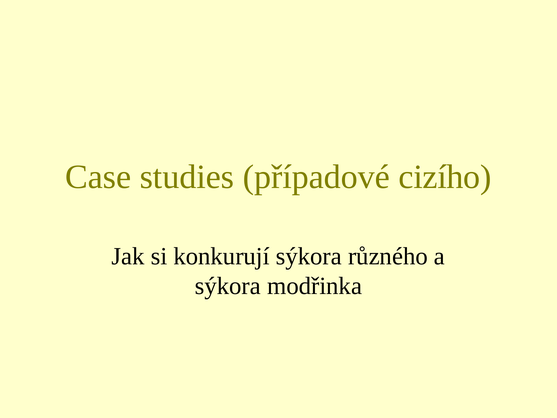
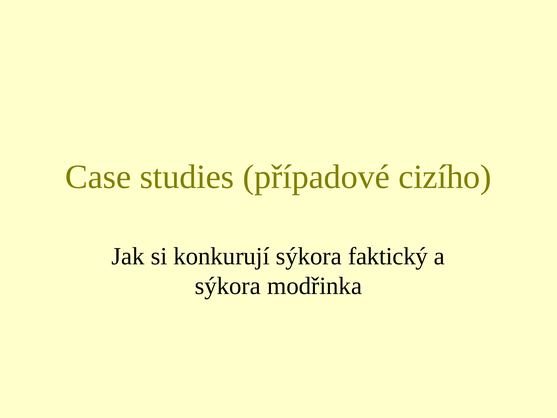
různého: různého -> faktický
